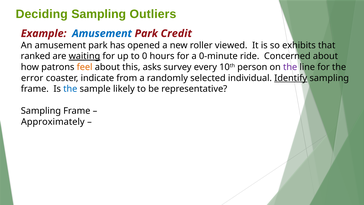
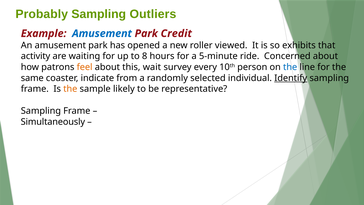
Deciding: Deciding -> Probably
ranked: ranked -> activity
waiting underline: present -> none
0: 0 -> 8
0-minute: 0-minute -> 5-minute
asks: asks -> wait
the at (290, 67) colour: purple -> blue
error: error -> same
the at (70, 89) colour: blue -> orange
Approximately: Approximately -> Simultaneously
